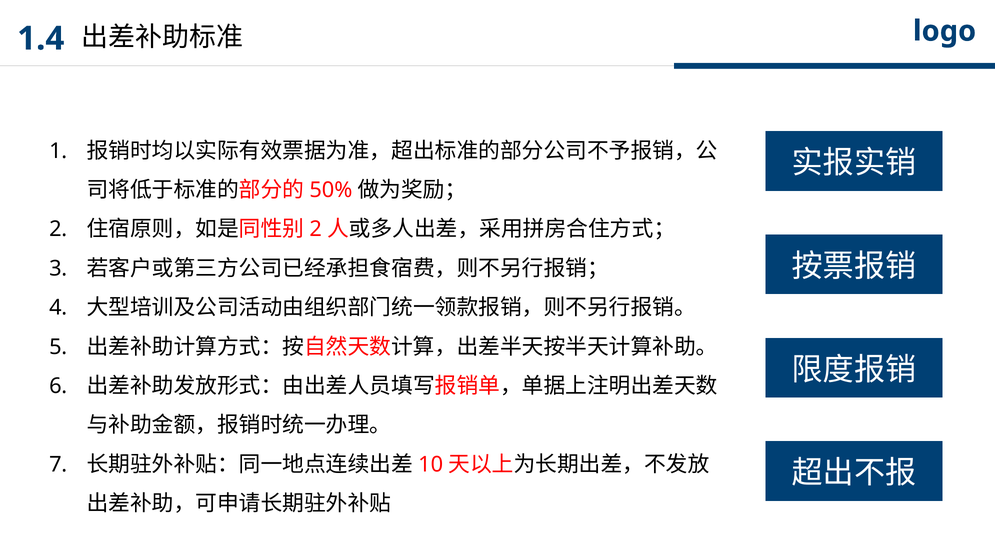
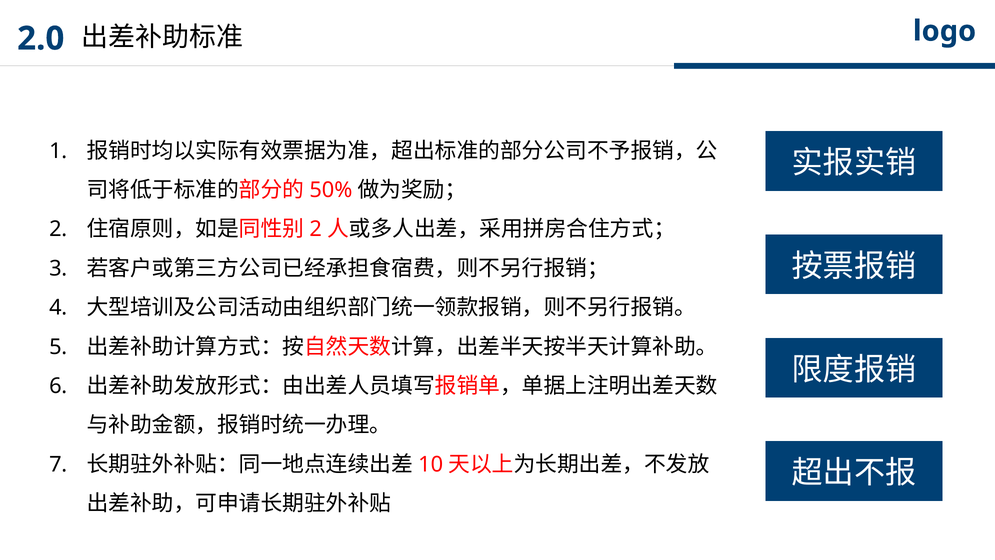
1.4: 1.4 -> 2.0
